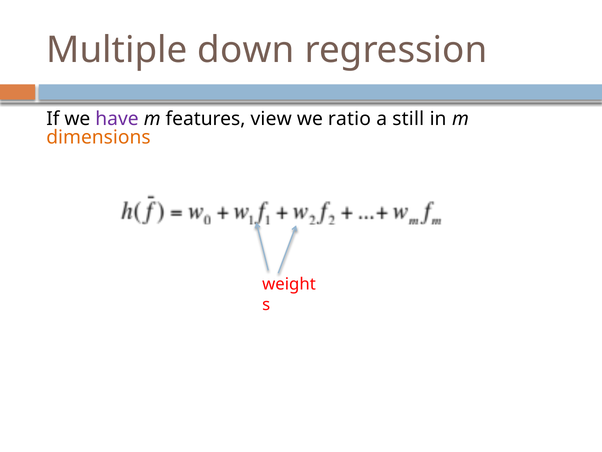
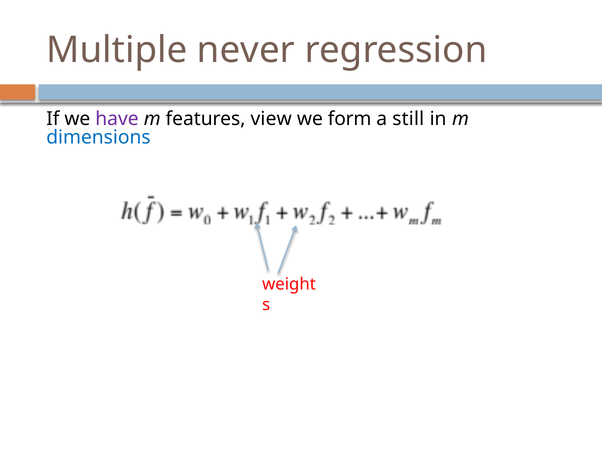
down: down -> never
ratio: ratio -> form
dimensions colour: orange -> blue
